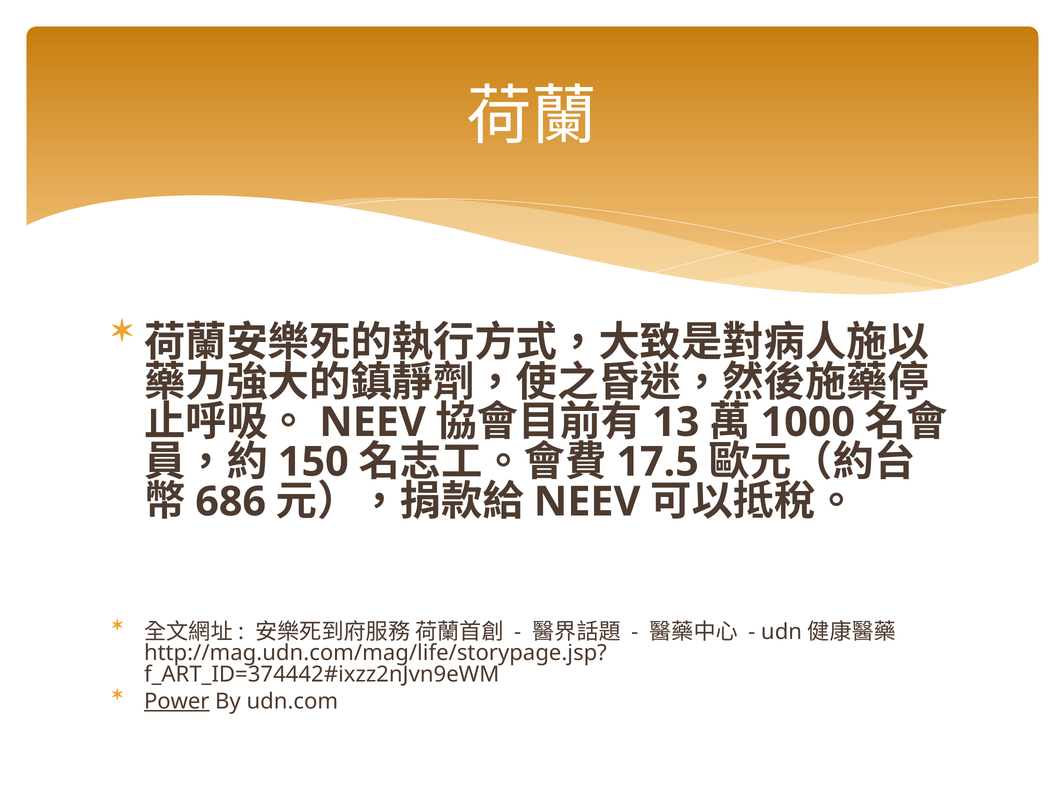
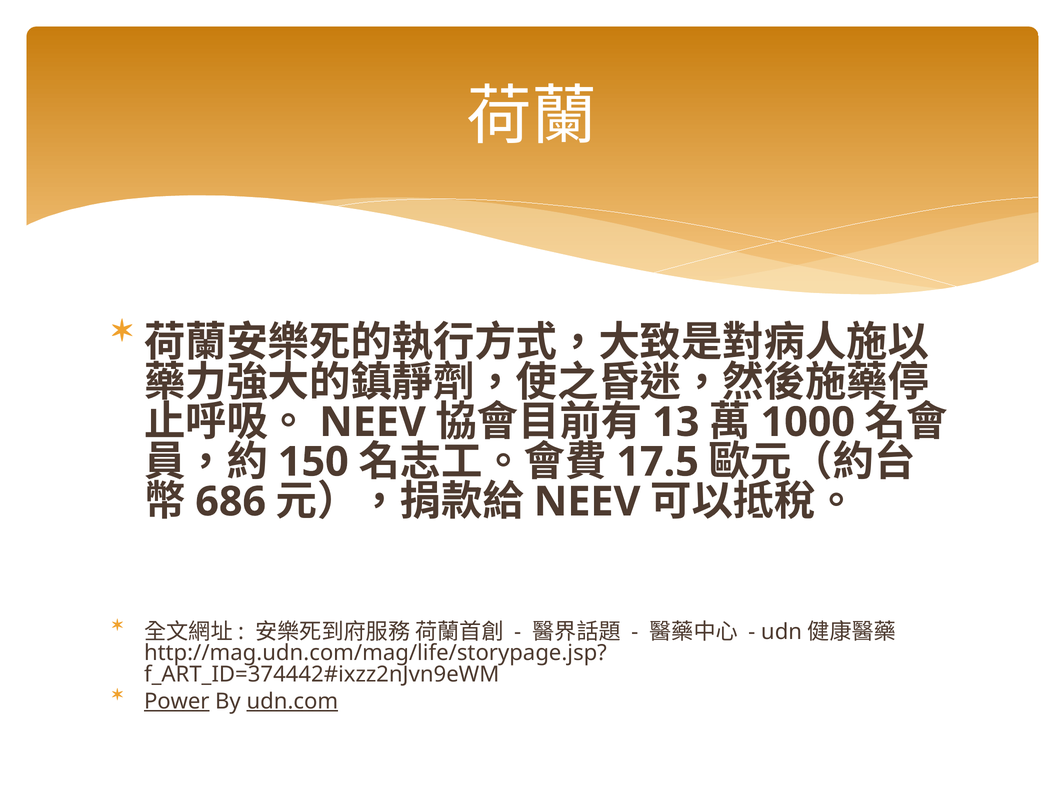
udn.com underline: none -> present
